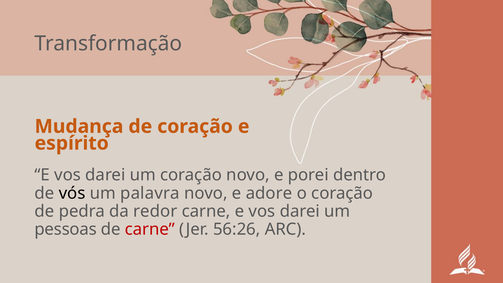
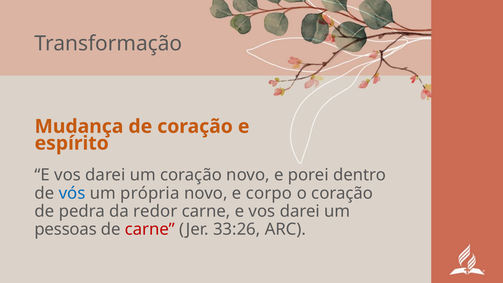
vós colour: black -> blue
palavra: palavra -> própria
adore: adore -> corpo
56:26: 56:26 -> 33:26
